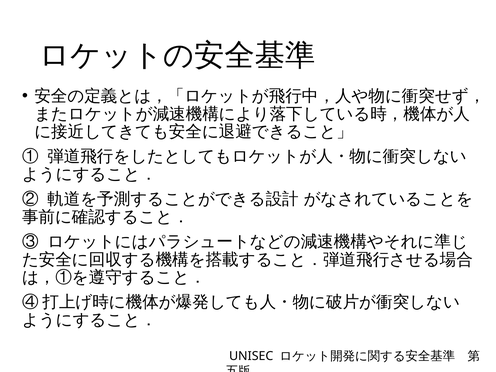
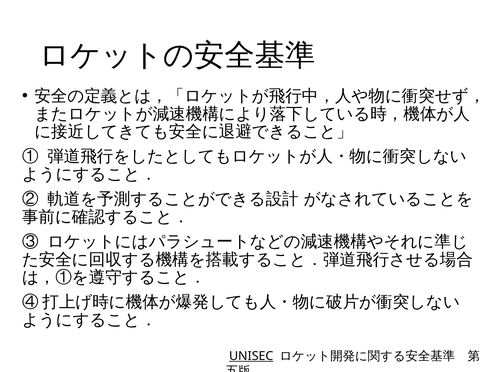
UNISEC underline: none -> present
